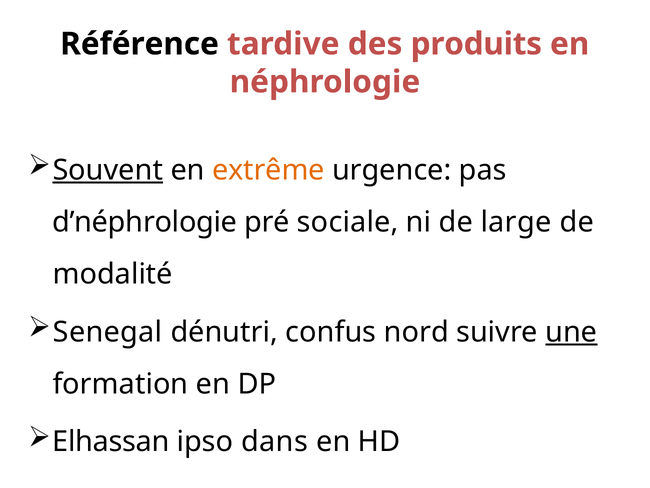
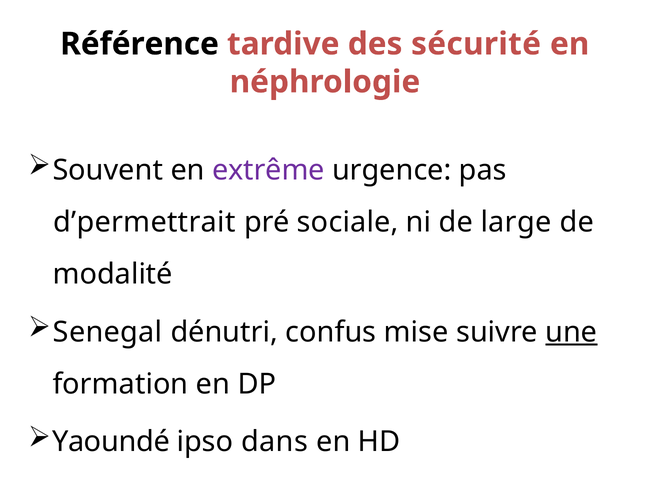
produits: produits -> sécurité
Souvent underline: present -> none
extrême colour: orange -> purple
d’néphrologie: d’néphrologie -> d’permettrait
nord: nord -> mise
Elhassan: Elhassan -> Yaoundé
